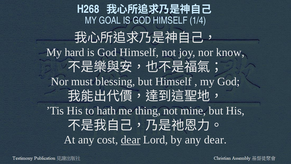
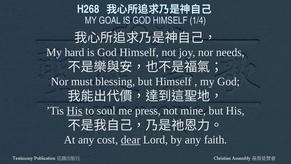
know: know -> needs
His at (75, 110) underline: none -> present
hath: hath -> soul
thing: thing -> press
any dear: dear -> faith
